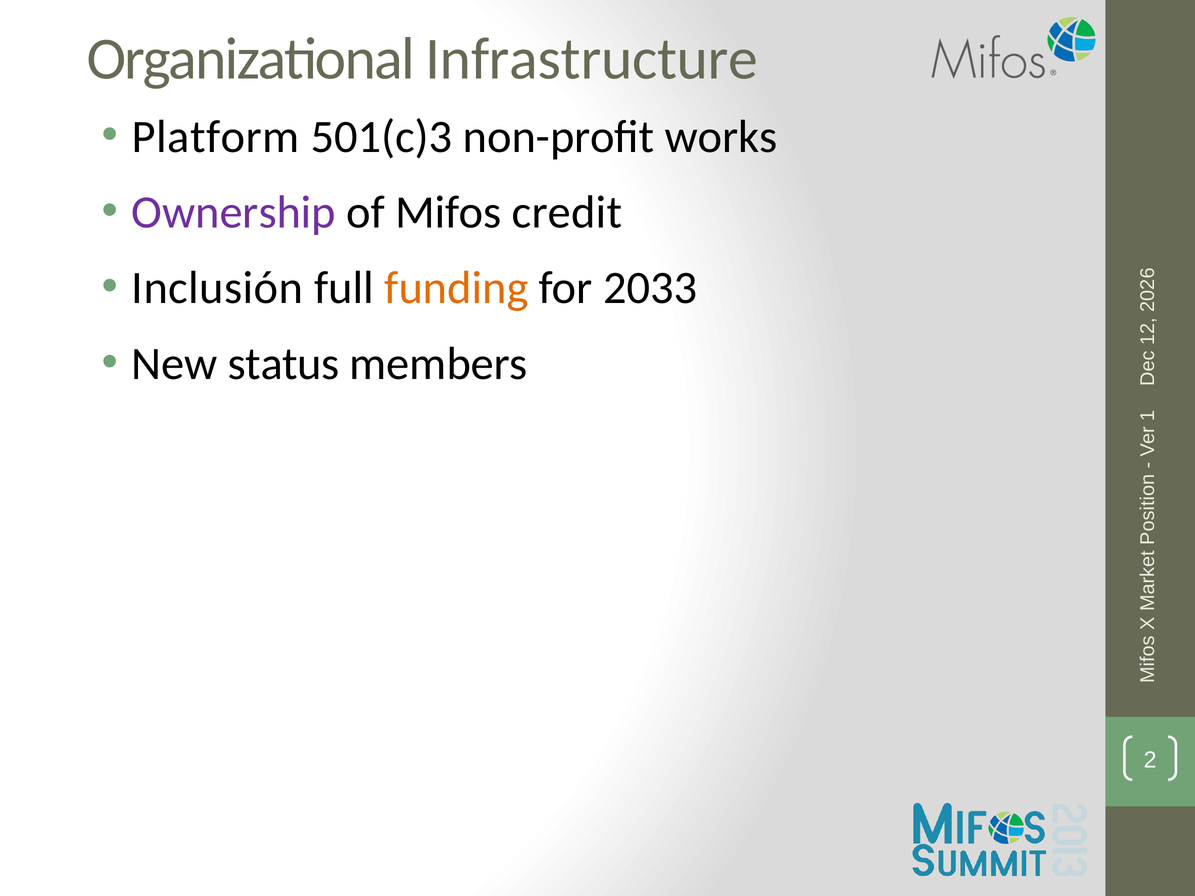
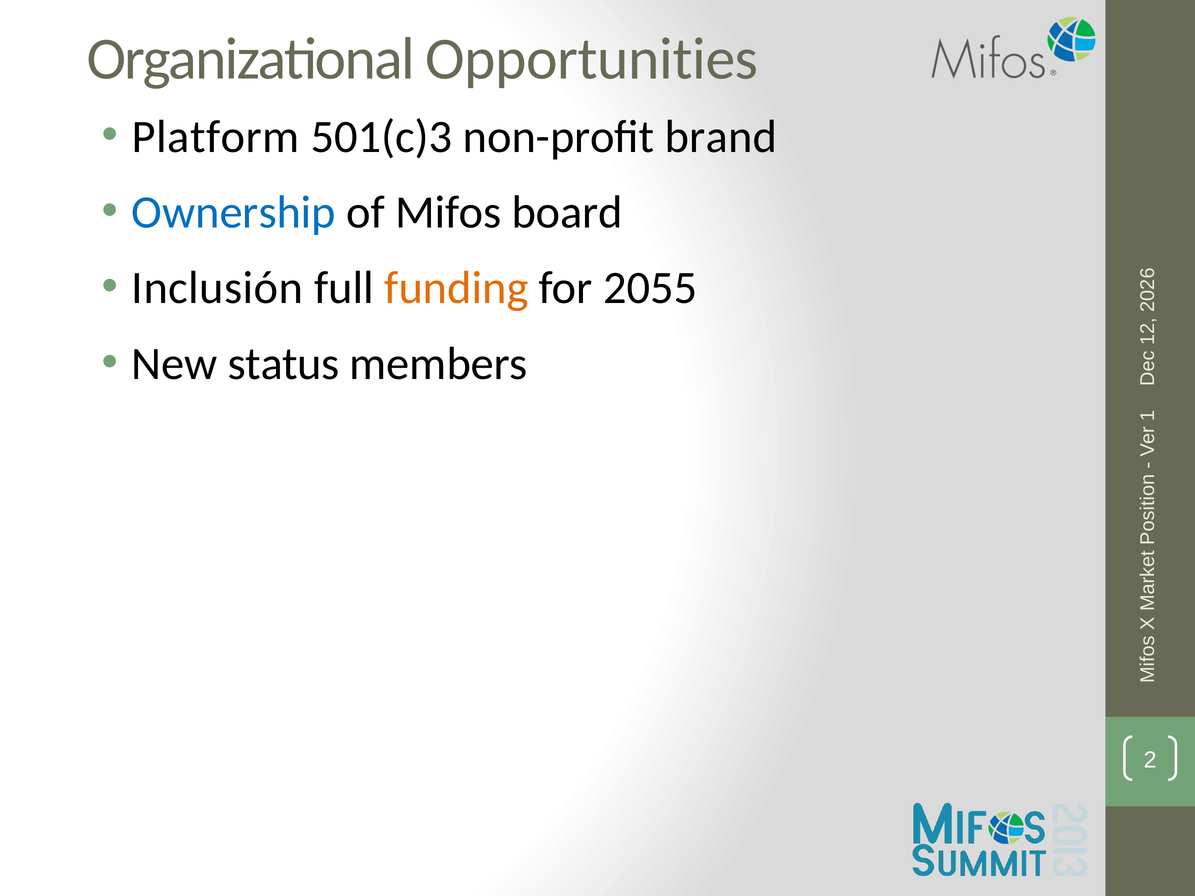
Infrastructure: Infrastructure -> Opportunities
works: works -> brand
Ownership colour: purple -> blue
credit: credit -> board
2033: 2033 -> 2055
